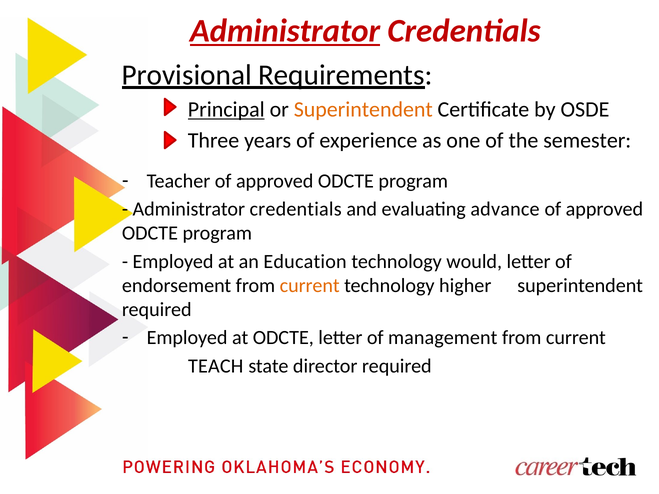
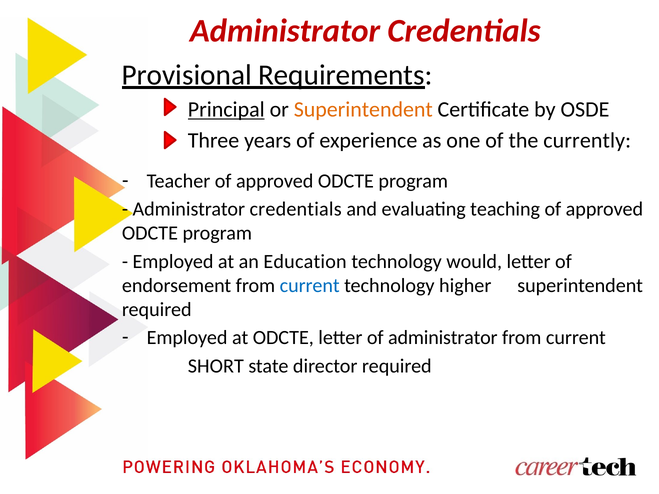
Administrator at (285, 31) underline: present -> none
semester: semester -> currently
advance: advance -> teaching
current at (310, 286) colour: orange -> blue
of management: management -> administrator
TEACH: TEACH -> SHORT
